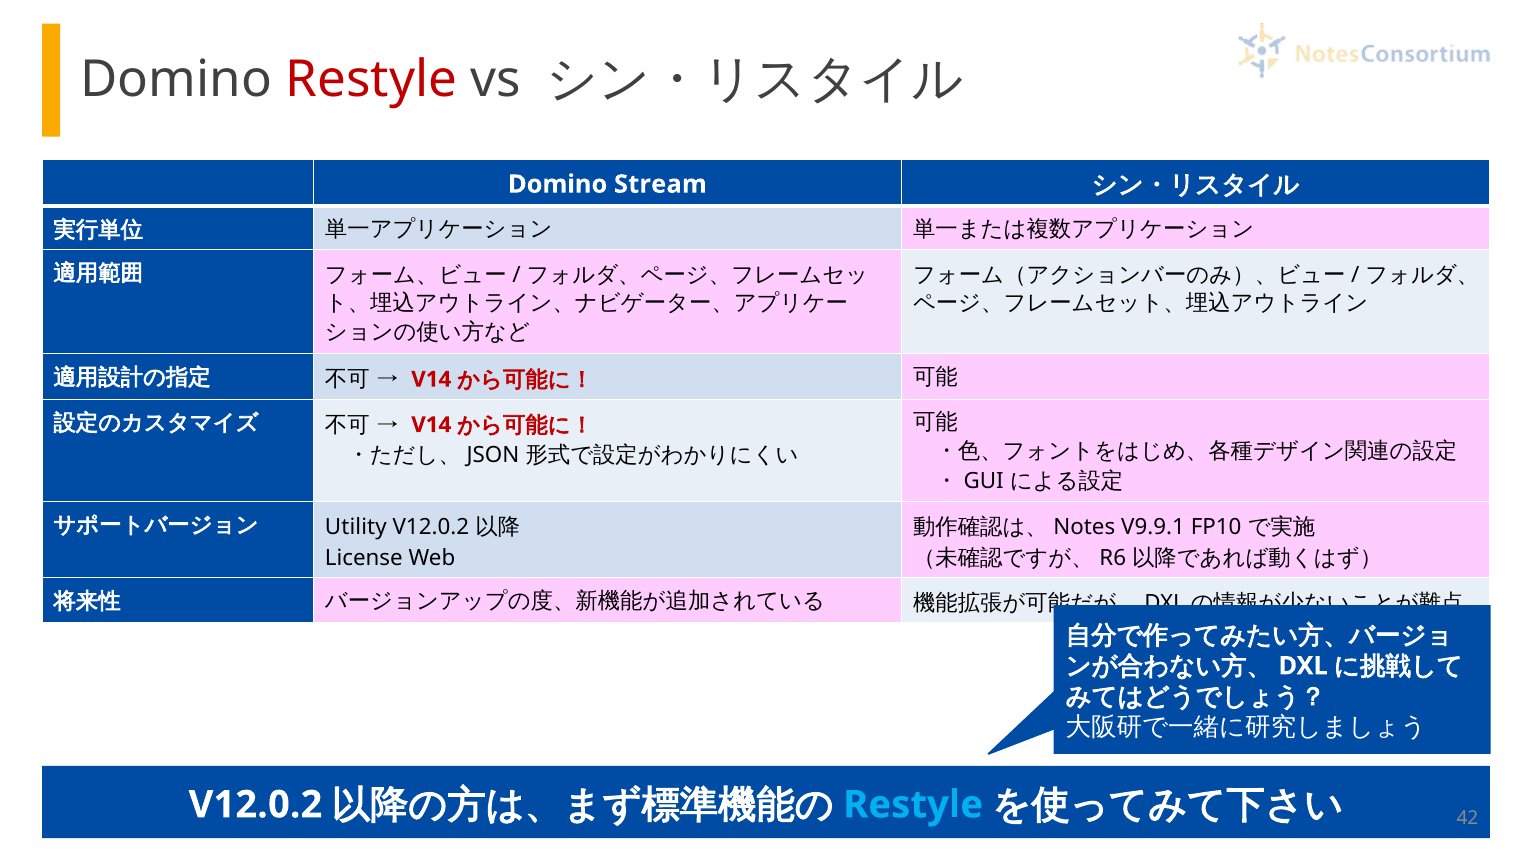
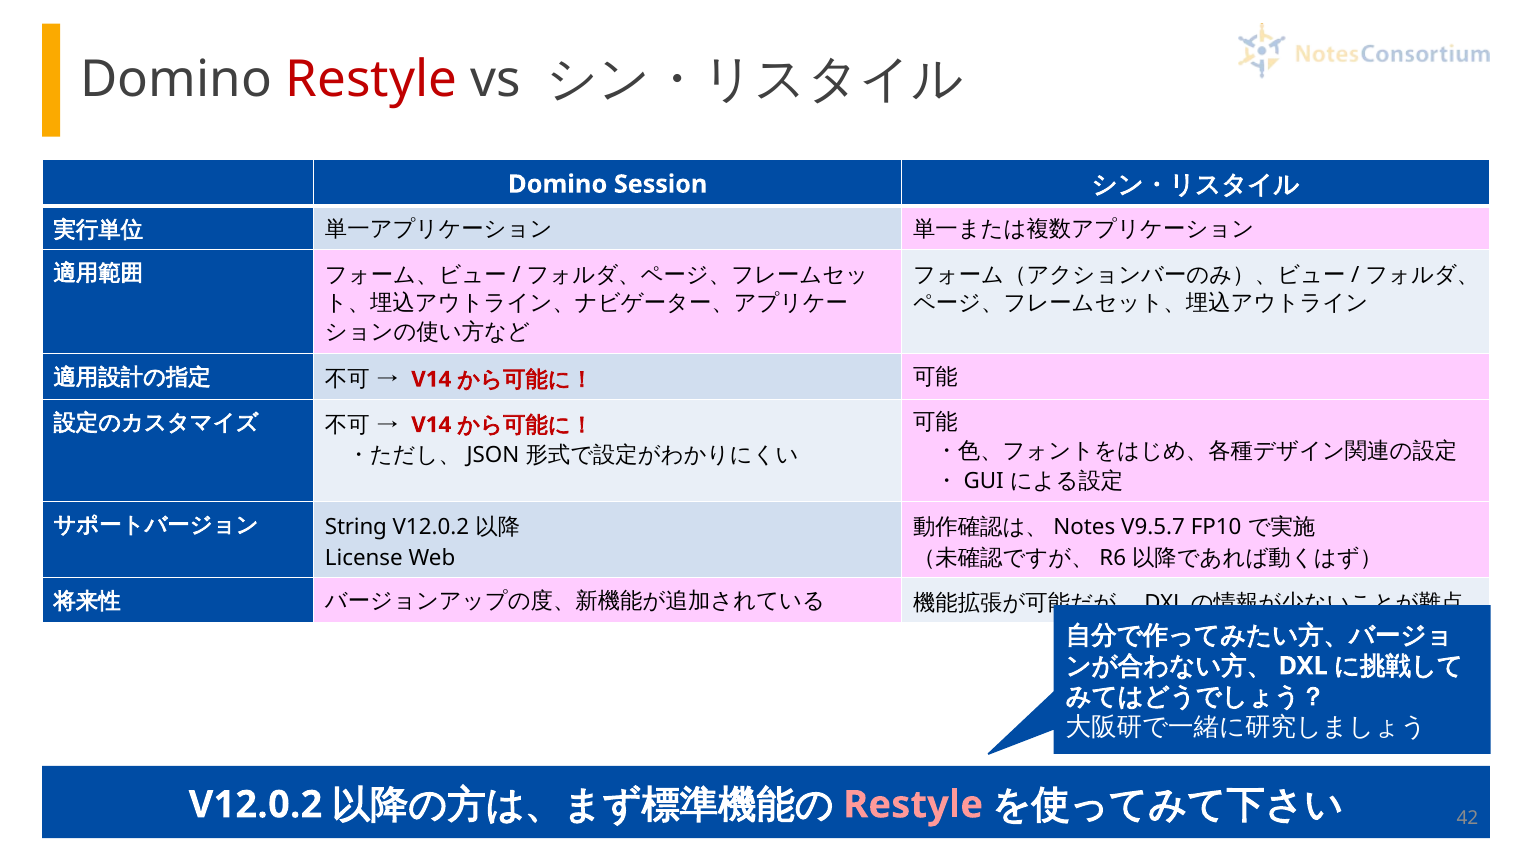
Stream: Stream -> Session
Utility: Utility -> String
V9.9.1: V9.9.1 -> V9.5.7
Restyle at (913, 804) colour: light blue -> pink
